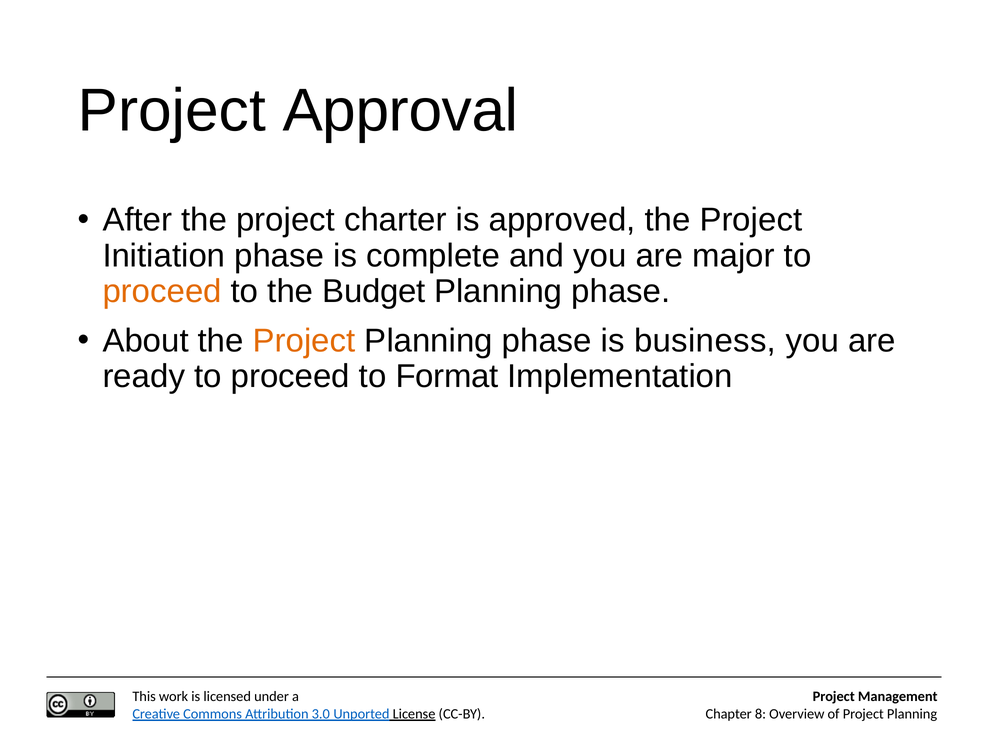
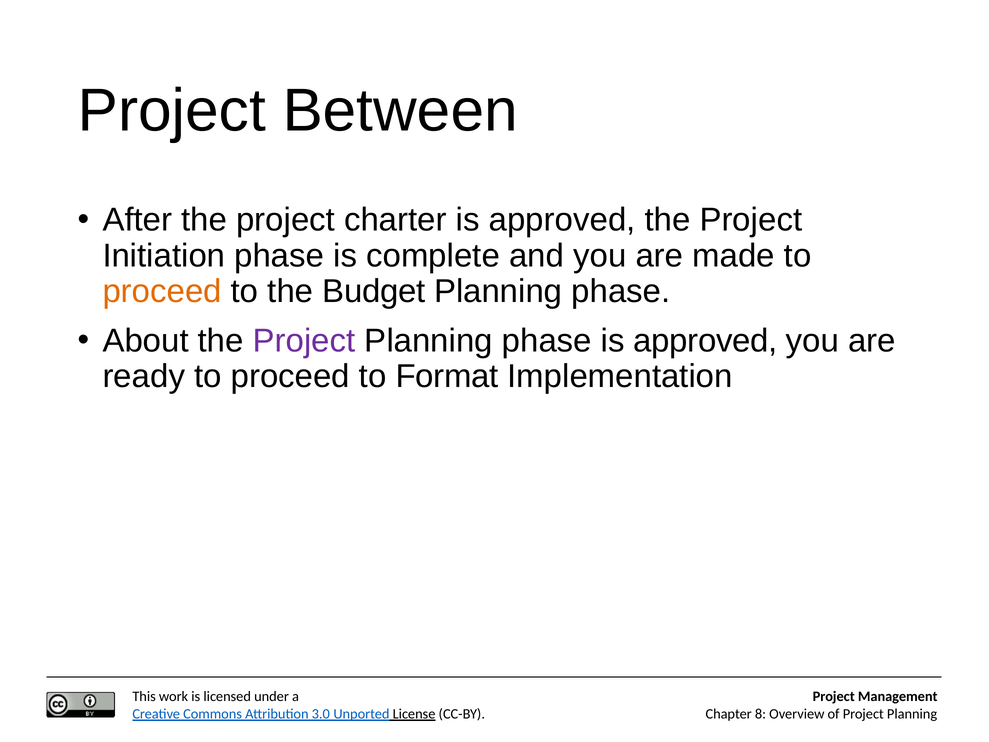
Approval: Approval -> Between
major: major -> made
Project at (304, 341) colour: orange -> purple
phase is business: business -> approved
